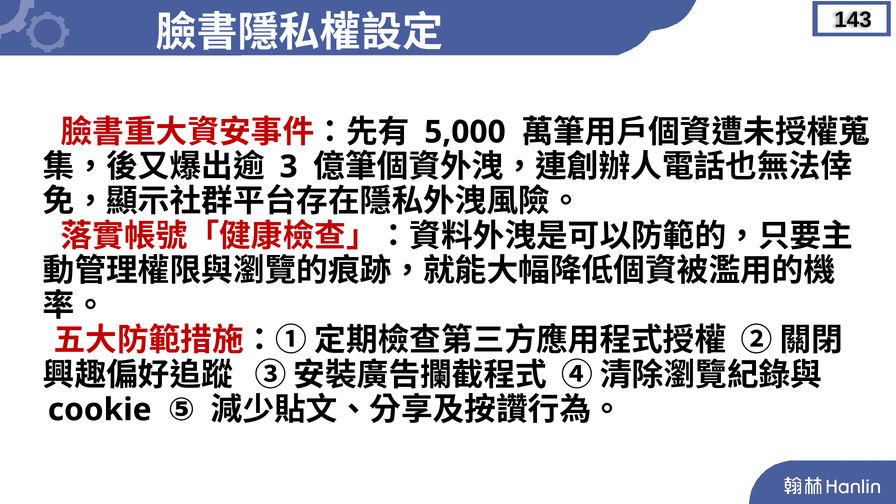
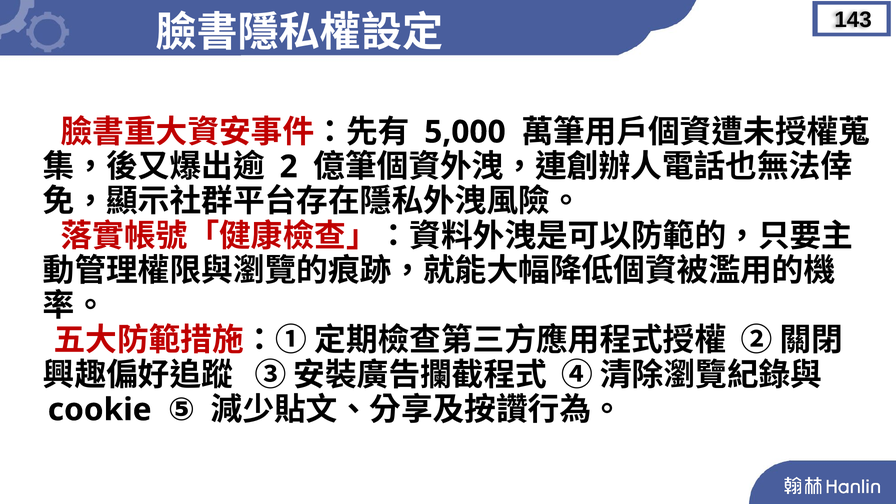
3: 3 -> 2
